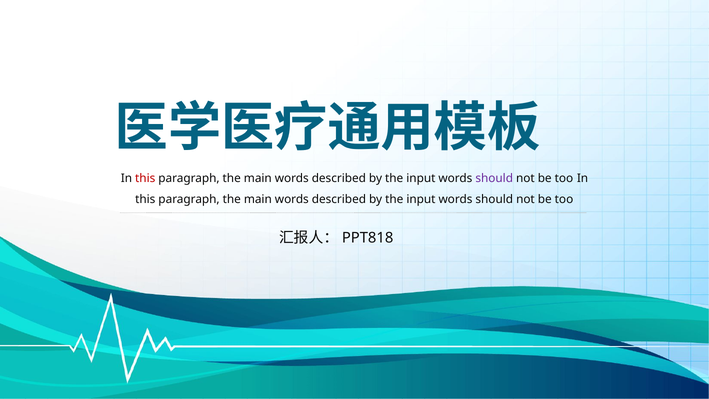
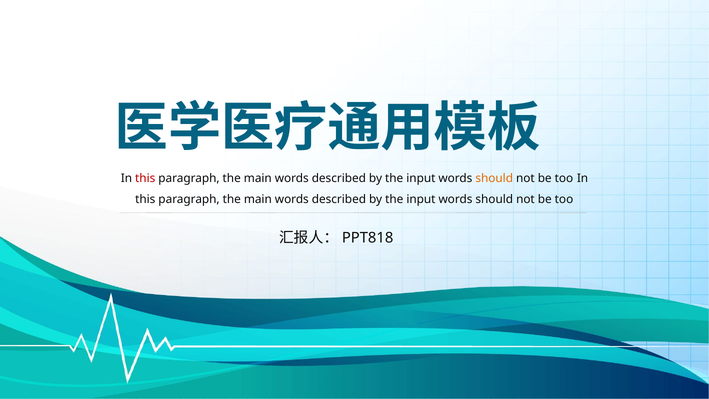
should at (494, 178) colour: purple -> orange
